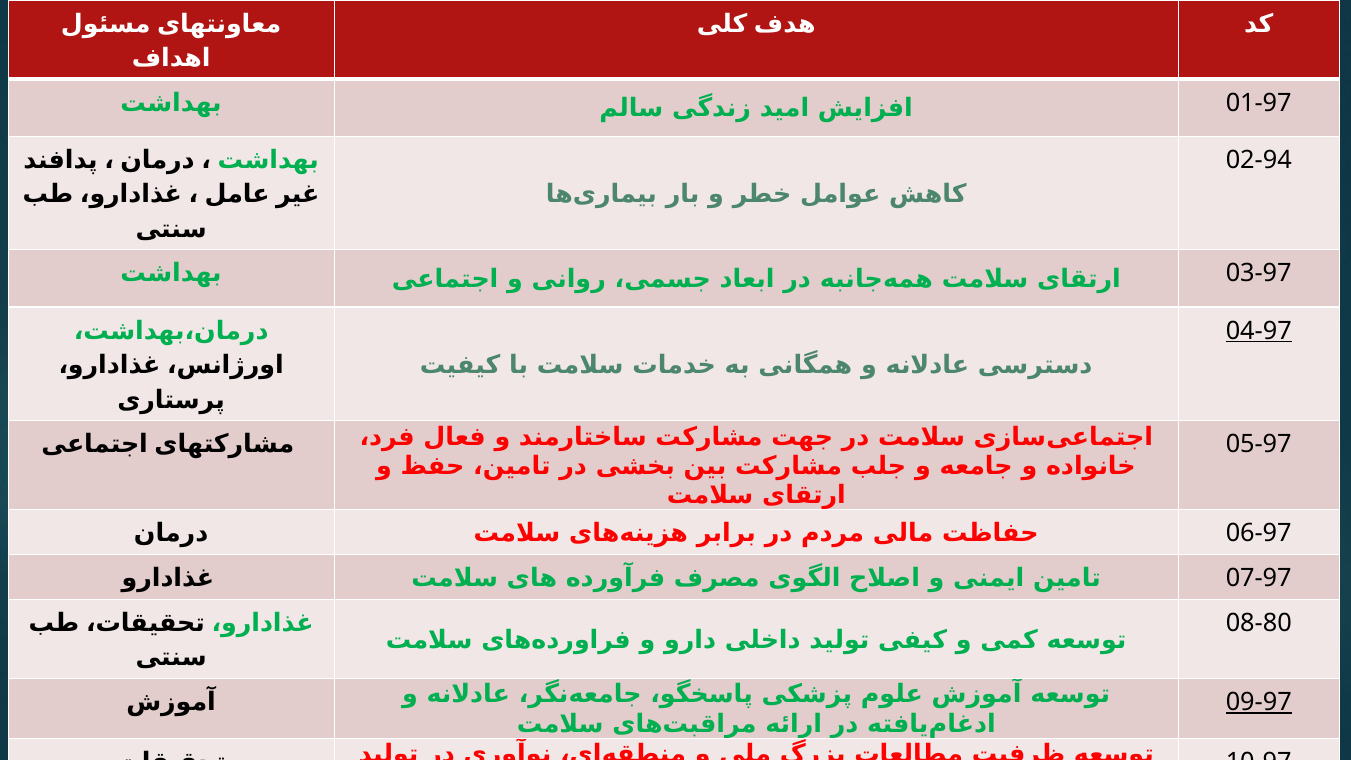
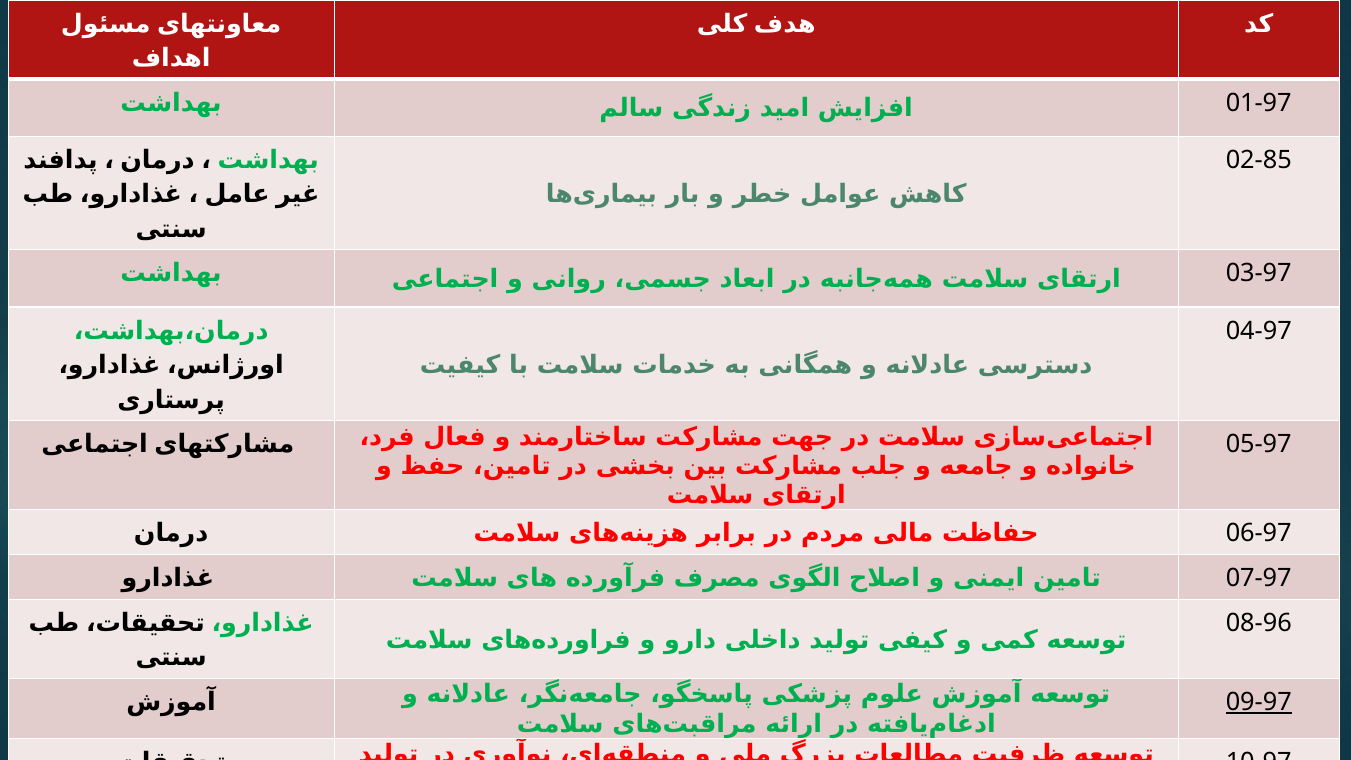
02-94: 02-94 -> 02-85
04-97 underline: present -> none
08-80: 08-80 -> 08-96
